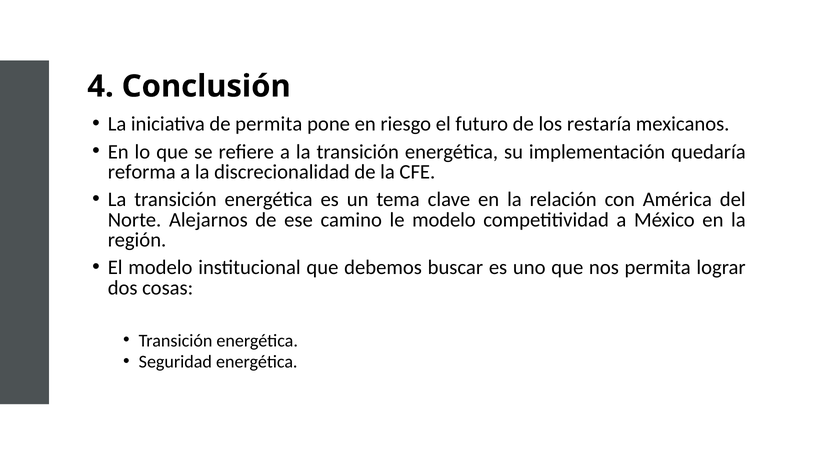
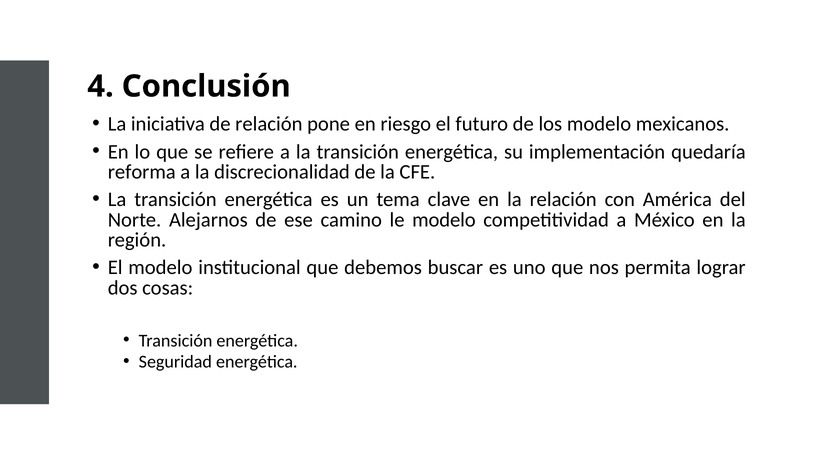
de permita: permita -> relación
los restaría: restaría -> modelo
